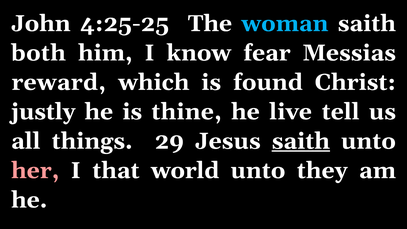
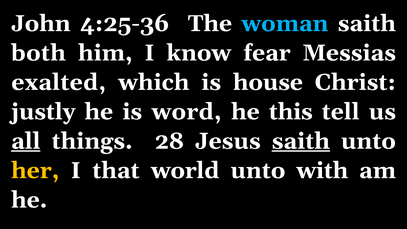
4:25-25: 4:25-25 -> 4:25-36
reward: reward -> exalted
found: found -> house
thine: thine -> word
live: live -> this
all underline: none -> present
29: 29 -> 28
her colour: pink -> yellow
they: they -> with
